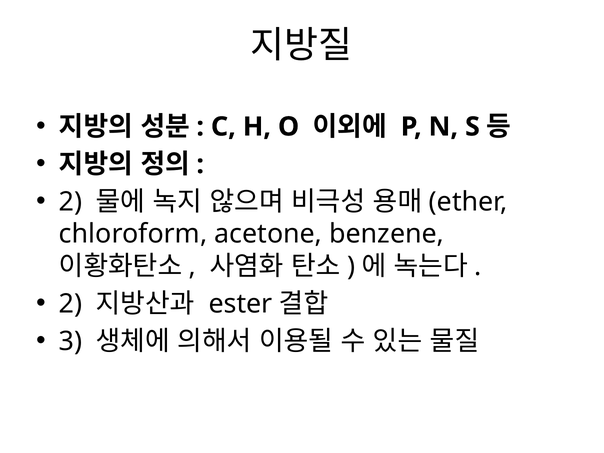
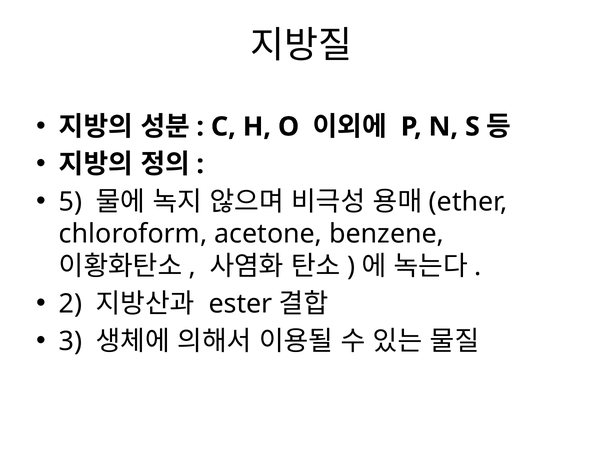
2 at (71, 202): 2 -> 5
